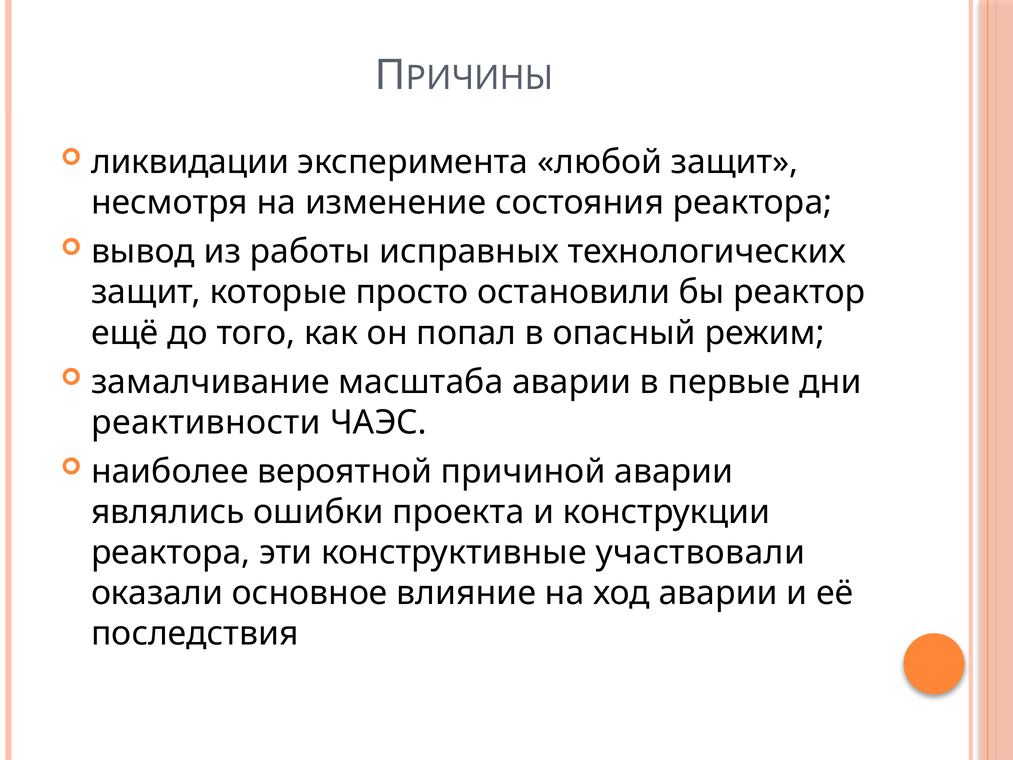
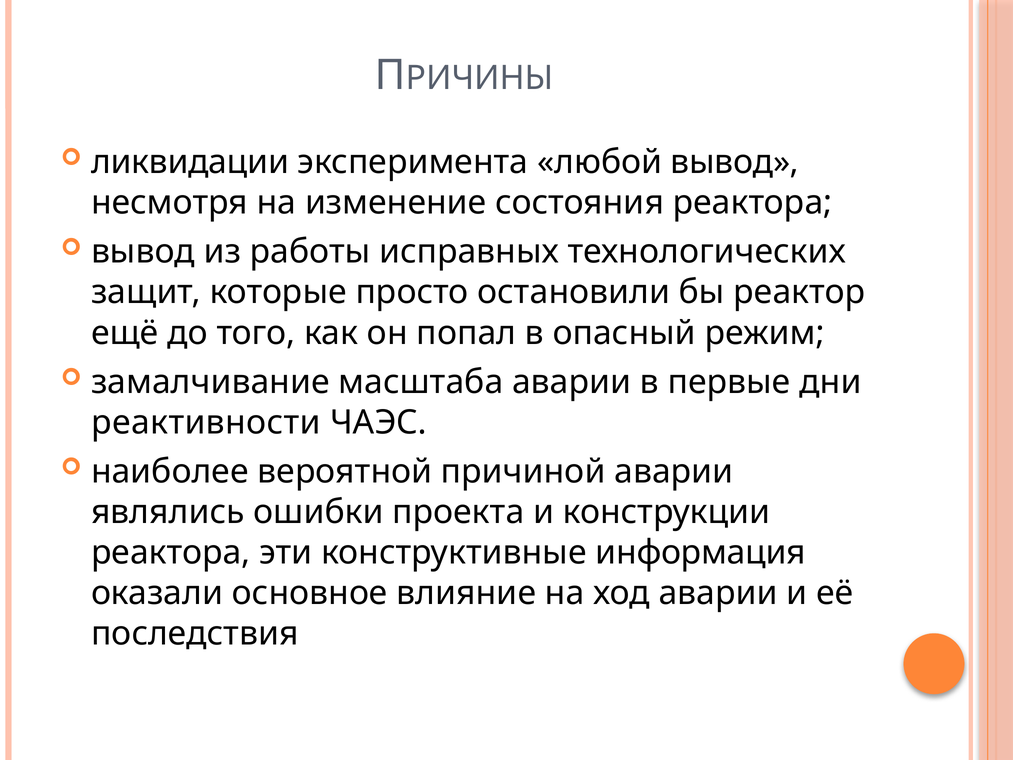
любой защит: защит -> вывод
участвовали: участвовали -> информация
